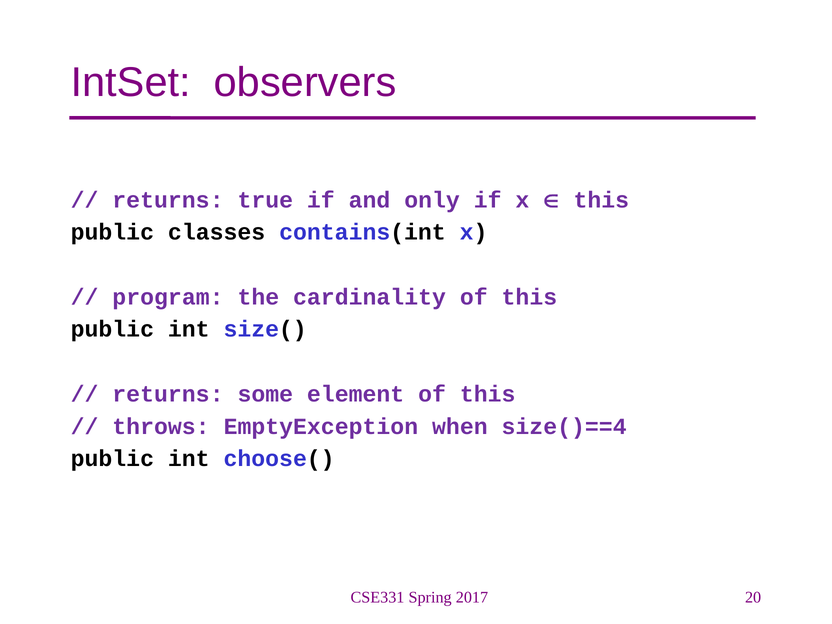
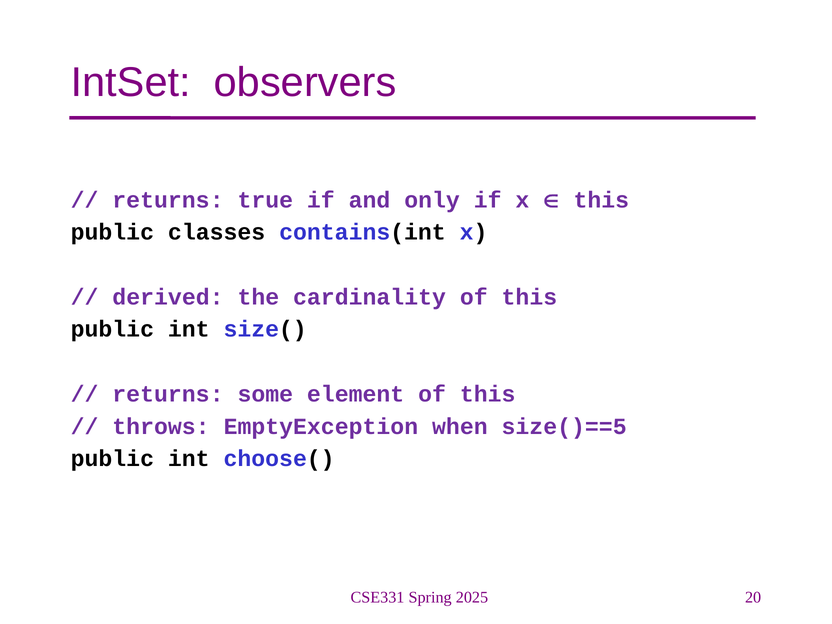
program: program -> derived
size()==4: size()==4 -> size()==5
2017: 2017 -> 2025
